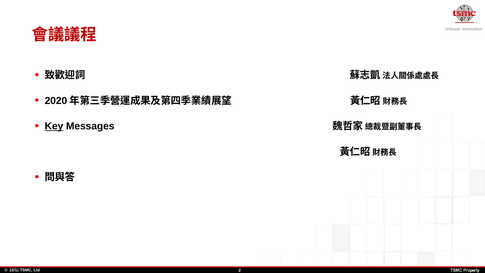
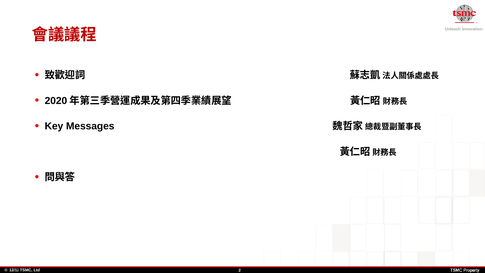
Key underline: present -> none
